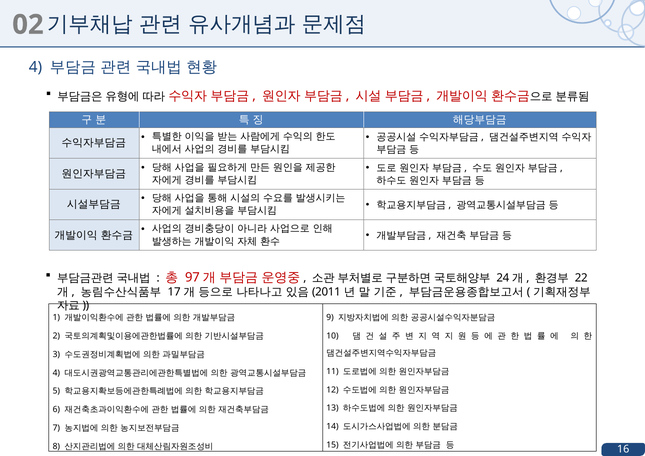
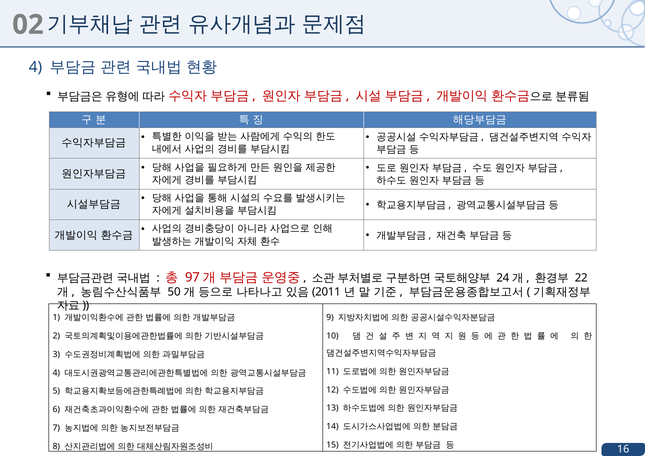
17: 17 -> 50
